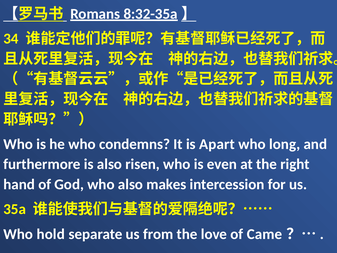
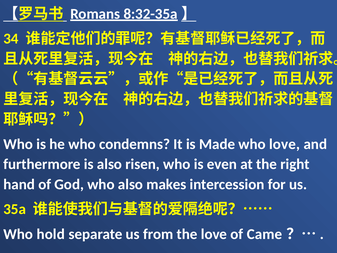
Apart: Apart -> Made
who long: long -> love
